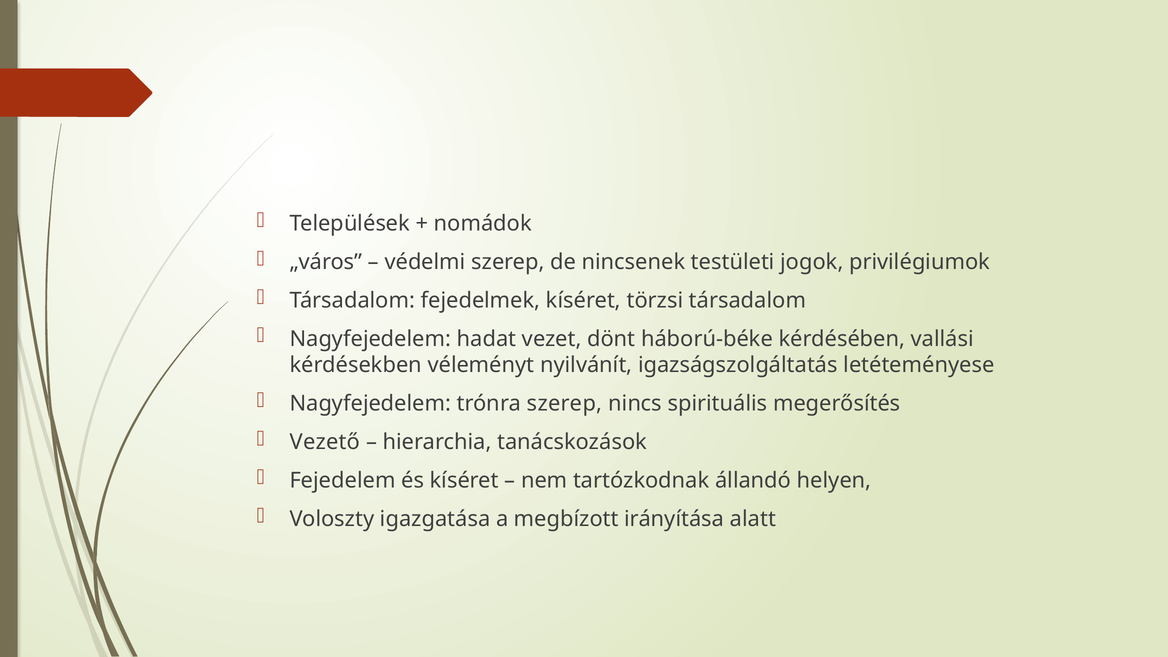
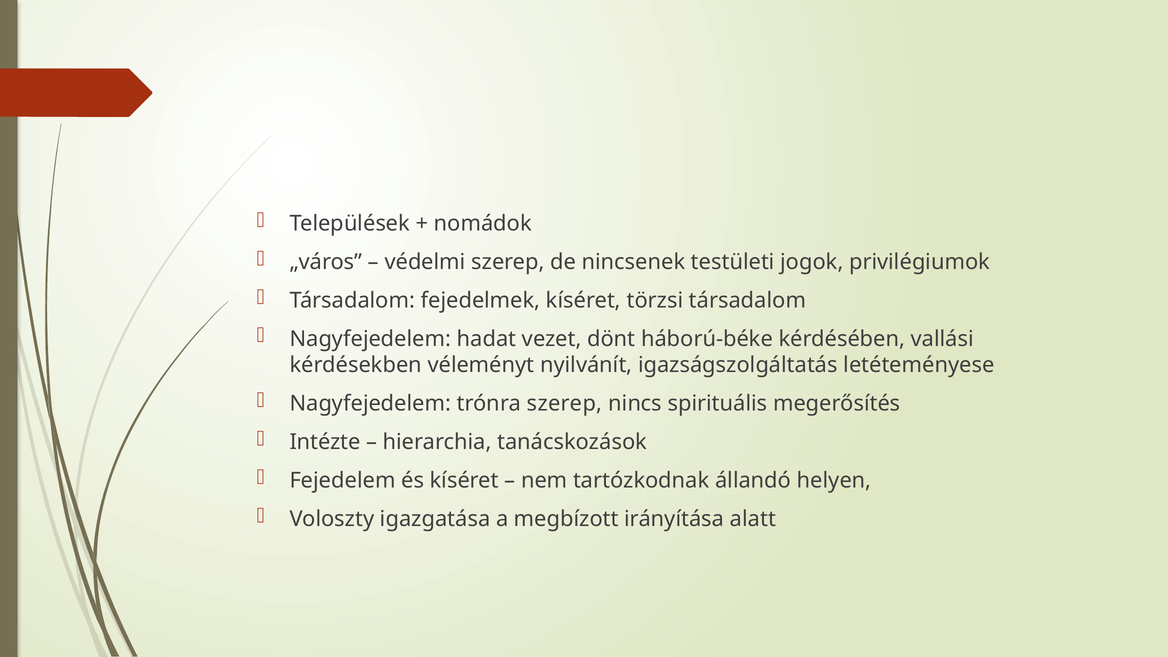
Vezető: Vezető -> Intézte
